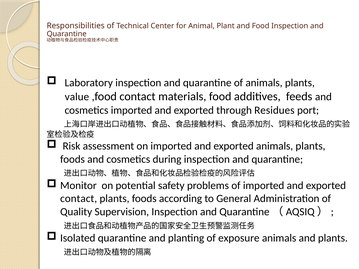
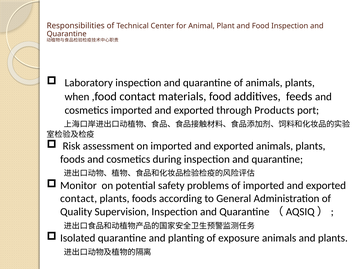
value: value -> when
Residues: Residues -> Products
